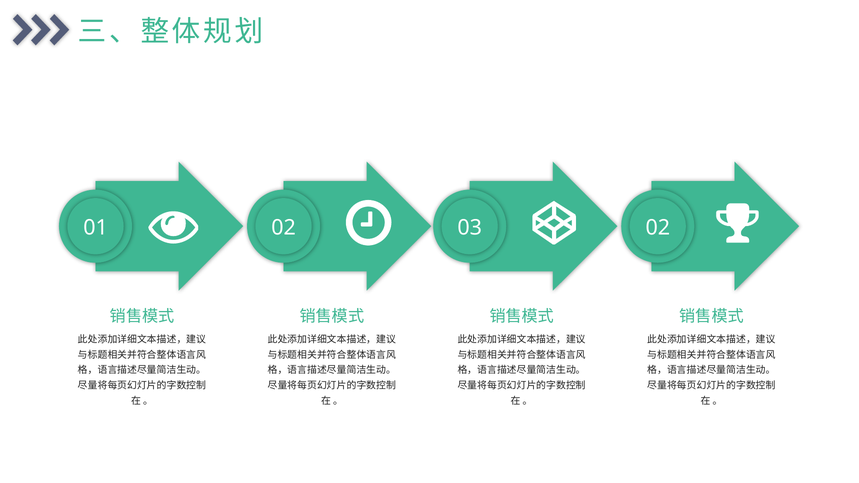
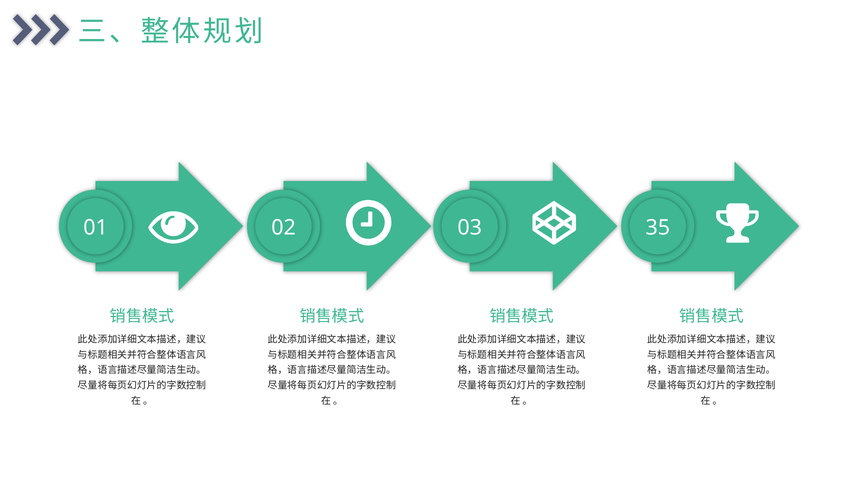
03 02: 02 -> 35
